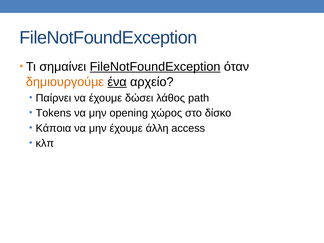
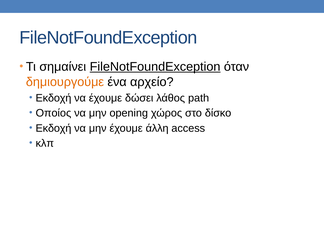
ένα underline: present -> none
Παίρνει at (53, 98): Παίρνει -> Εκδοχή
Tokens: Tokens -> Οποίος
Κάποια at (53, 128): Κάποια -> Εκδοχή
